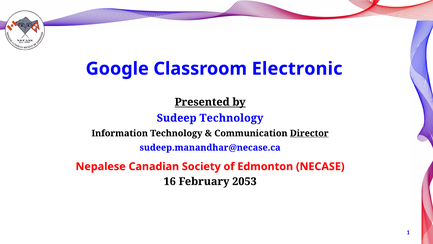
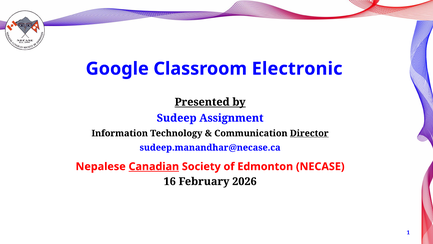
Sudeep Technology: Technology -> Assignment
Canadian underline: none -> present
2053: 2053 -> 2026
